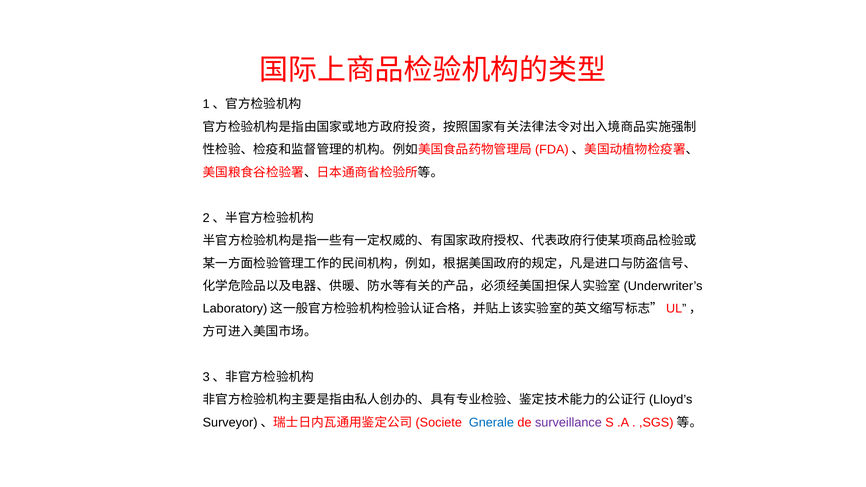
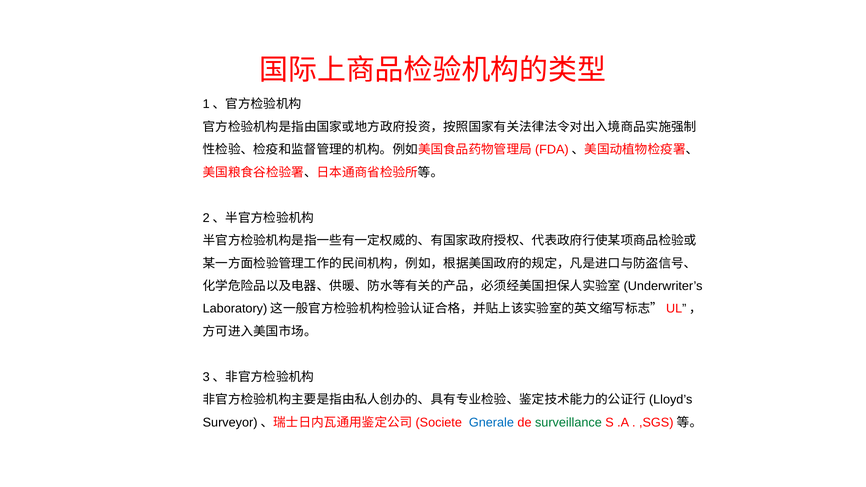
surveillance colour: purple -> green
